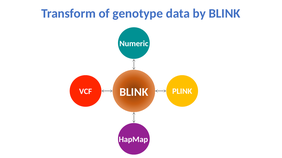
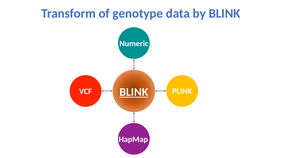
BLINK at (134, 92) underline: none -> present
